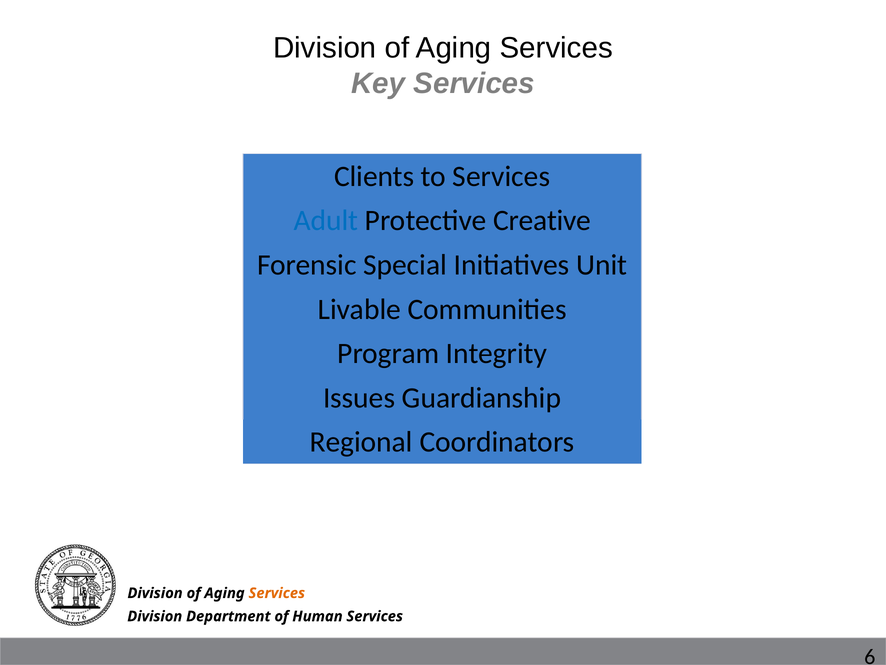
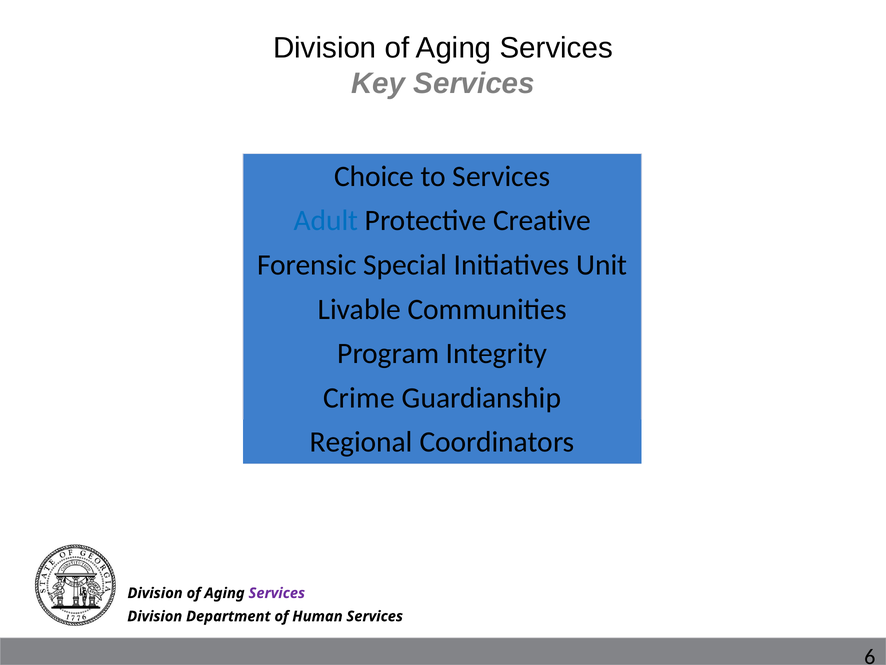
Clients: Clients -> Choice
Issues: Issues -> Crime
Services at (277, 593) colour: orange -> purple
